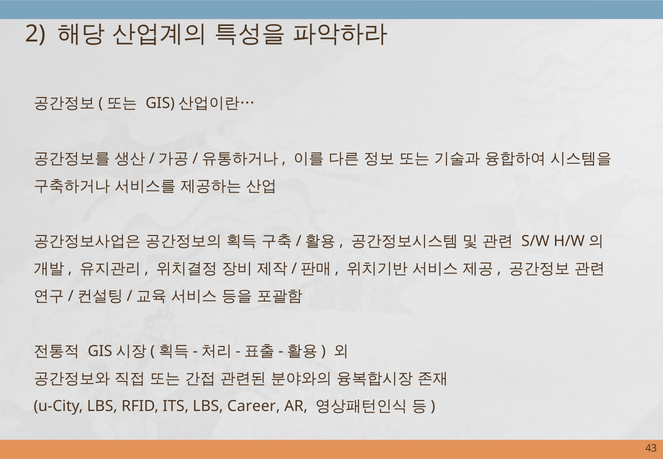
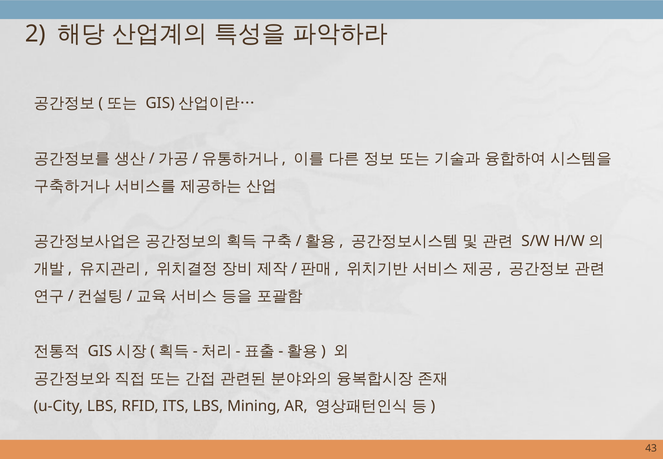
Career: Career -> Mining
